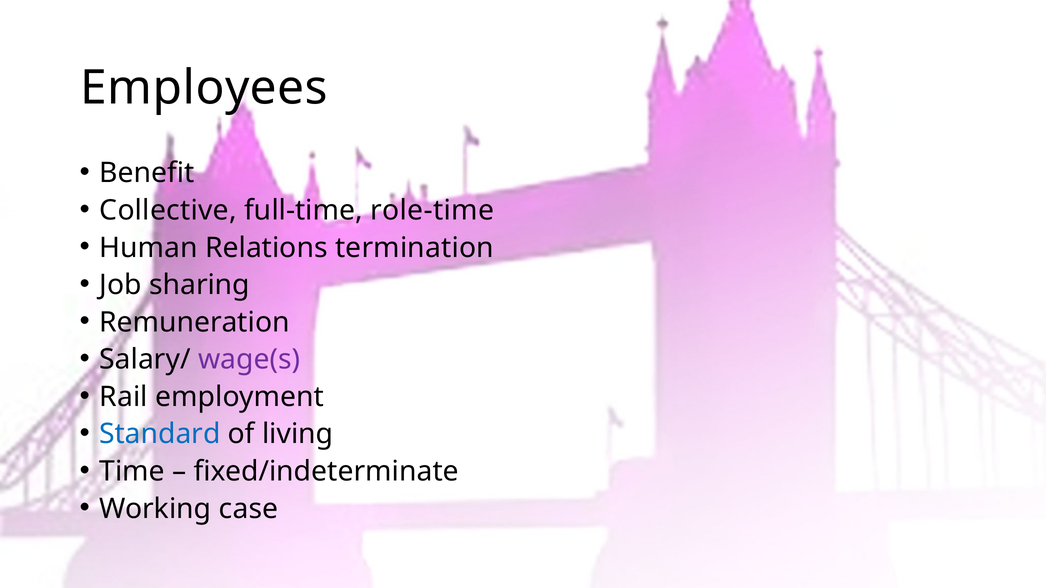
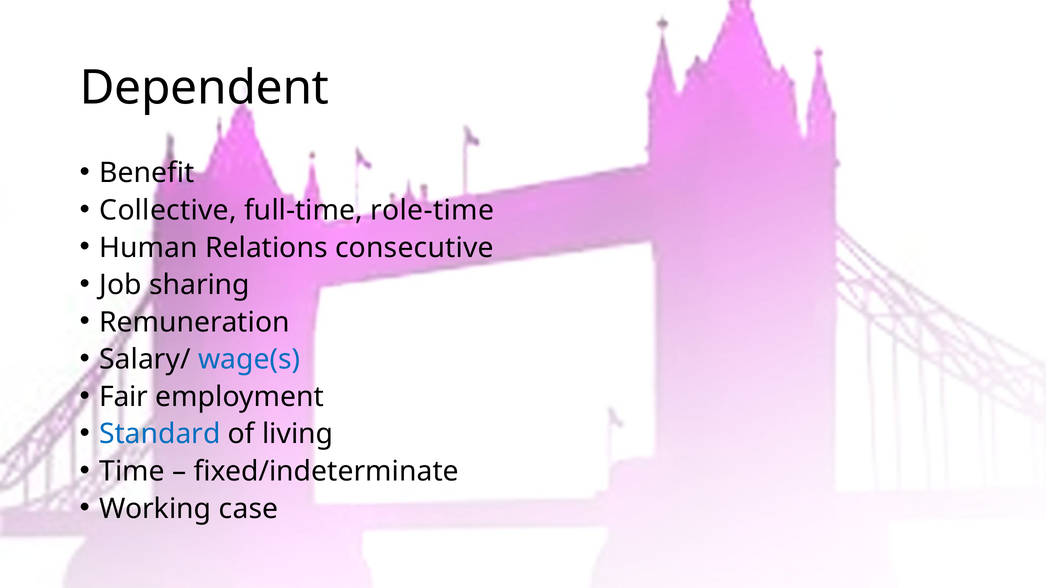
Employees: Employees -> Dependent
termination: termination -> consecutive
wage(s colour: purple -> blue
Rail: Rail -> Fair
